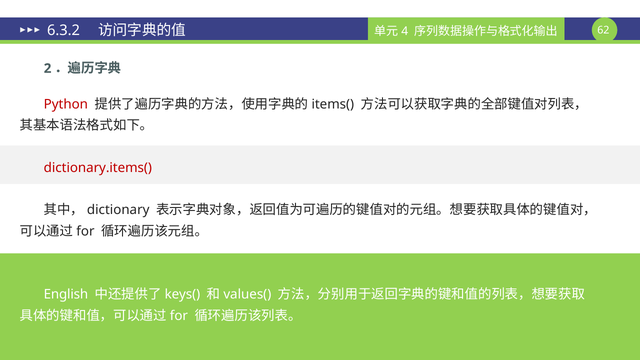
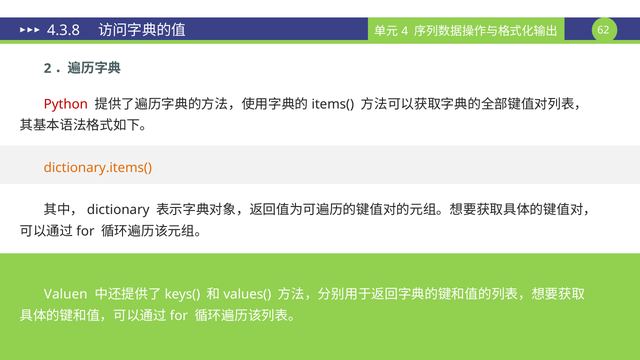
6.3.2: 6.3.2 -> 4.3.8
dictionary.items( colour: red -> orange
English: English -> Valuen
